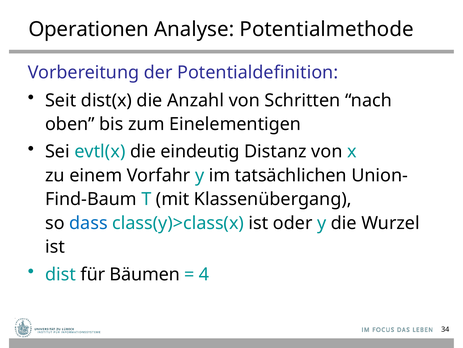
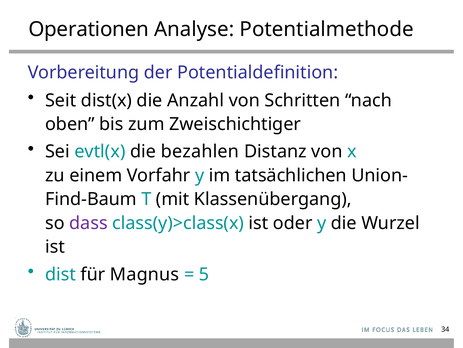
Einelementigen: Einelementigen -> Zweischichtiger
eindeutig: eindeutig -> bezahlen
dass colour: blue -> purple
Bäumen: Bäumen -> Magnus
4: 4 -> 5
